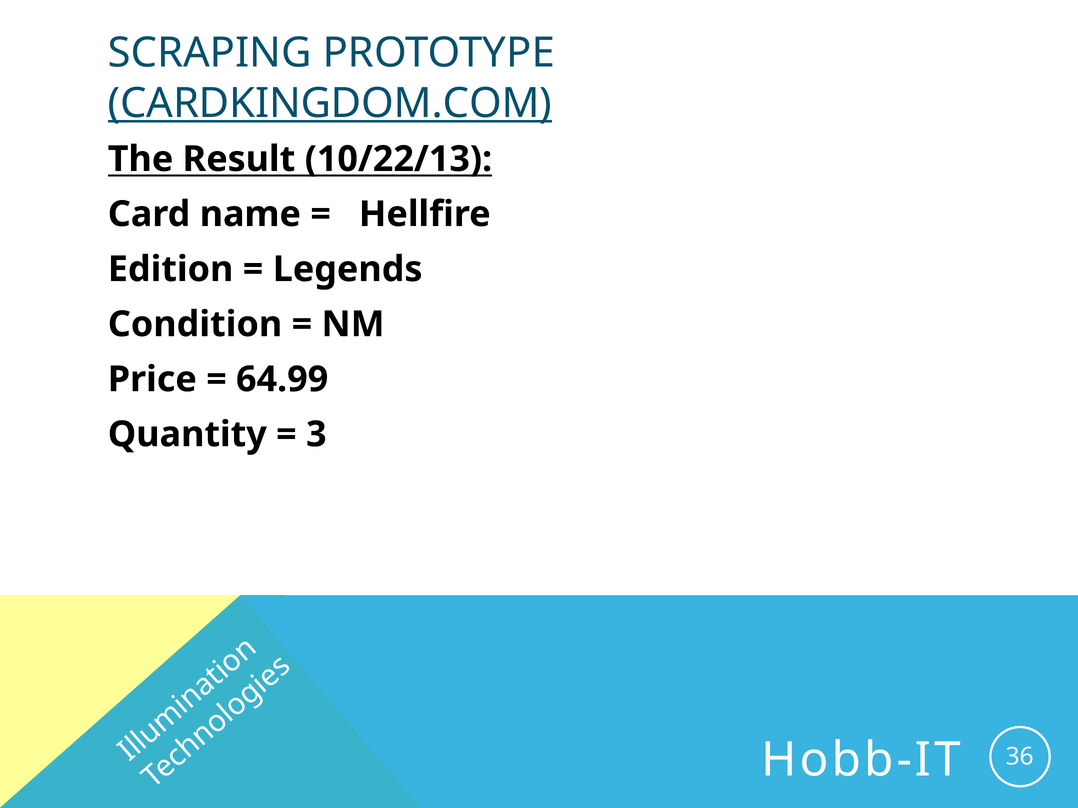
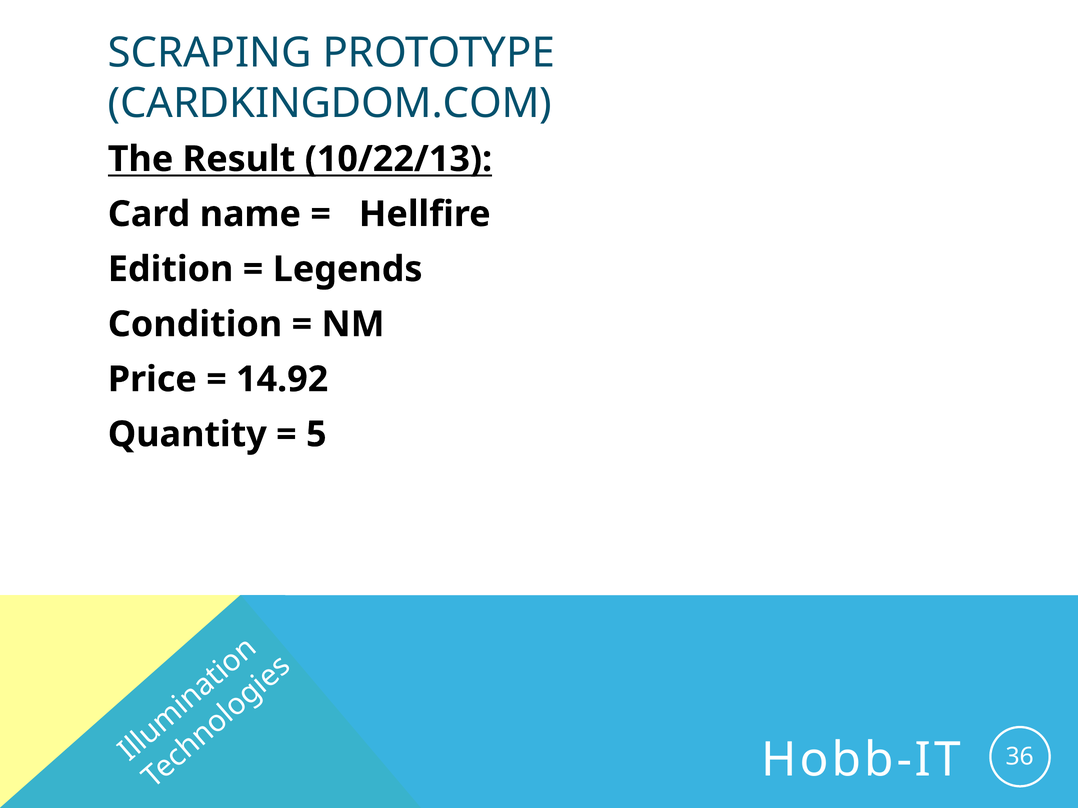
CARDKINGDOM.COM underline: present -> none
64.99: 64.99 -> 14.92
3: 3 -> 5
